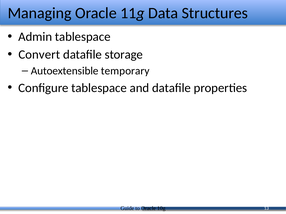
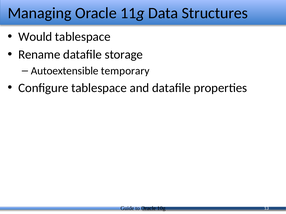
Admin: Admin -> Would
Convert: Convert -> Rename
